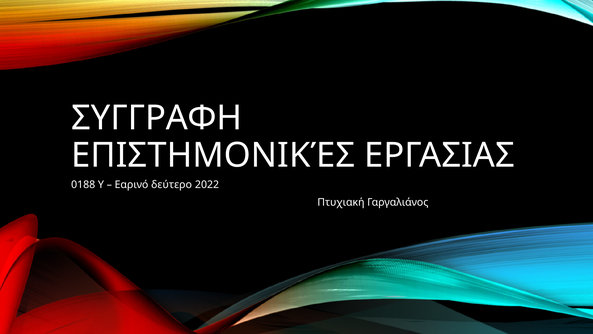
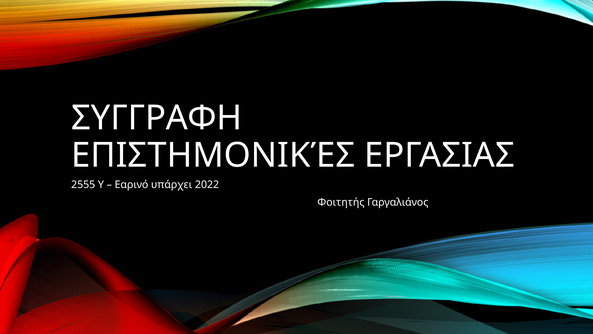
0188: 0188 -> 2555
δεύτερο: δεύτερο -> υπάρχει
Πτυχιακή: Πτυχιακή -> Φοιτητής
